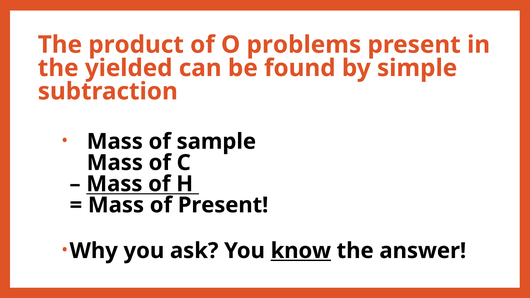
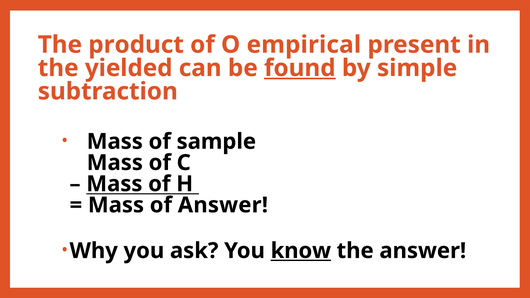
problems: problems -> empirical
found underline: none -> present
of Present: Present -> Answer
